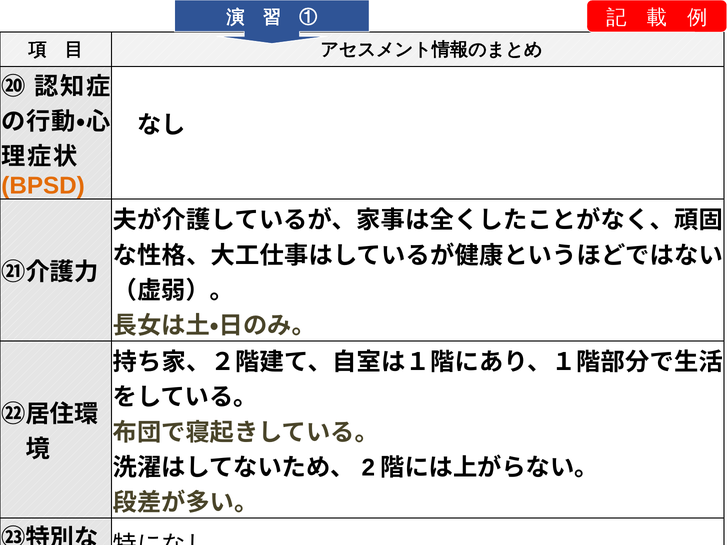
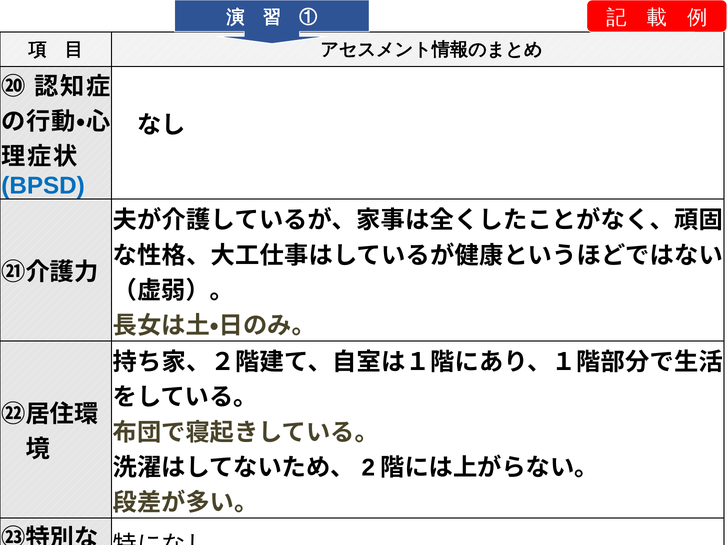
BPSD colour: orange -> blue
